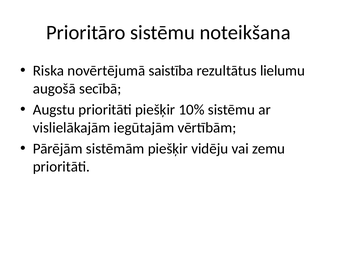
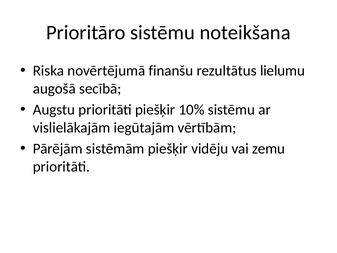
saistība: saistība -> finanšu
